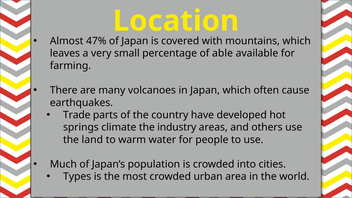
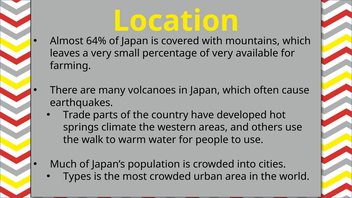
47%: 47% -> 64%
of able: able -> very
industry: industry -> western
land: land -> walk
